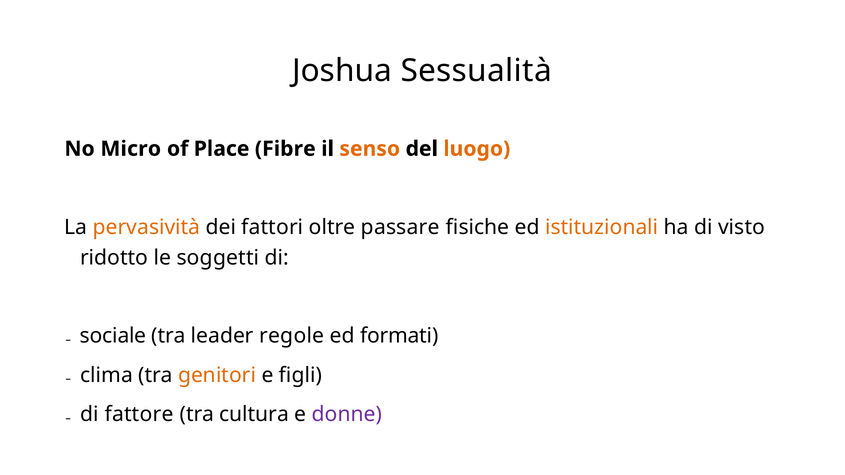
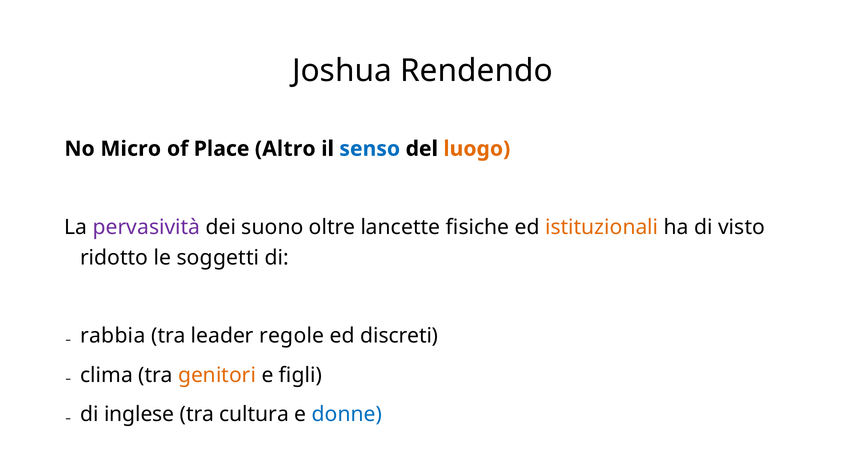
Sessualità: Sessualità -> Rendendo
Fibre: Fibre -> Altro
senso colour: orange -> blue
pervasività colour: orange -> purple
fattori: fattori -> suono
passare: passare -> lancette
sociale: sociale -> rabbia
formati: formati -> discreti
fattore: fattore -> inglese
donne colour: purple -> blue
